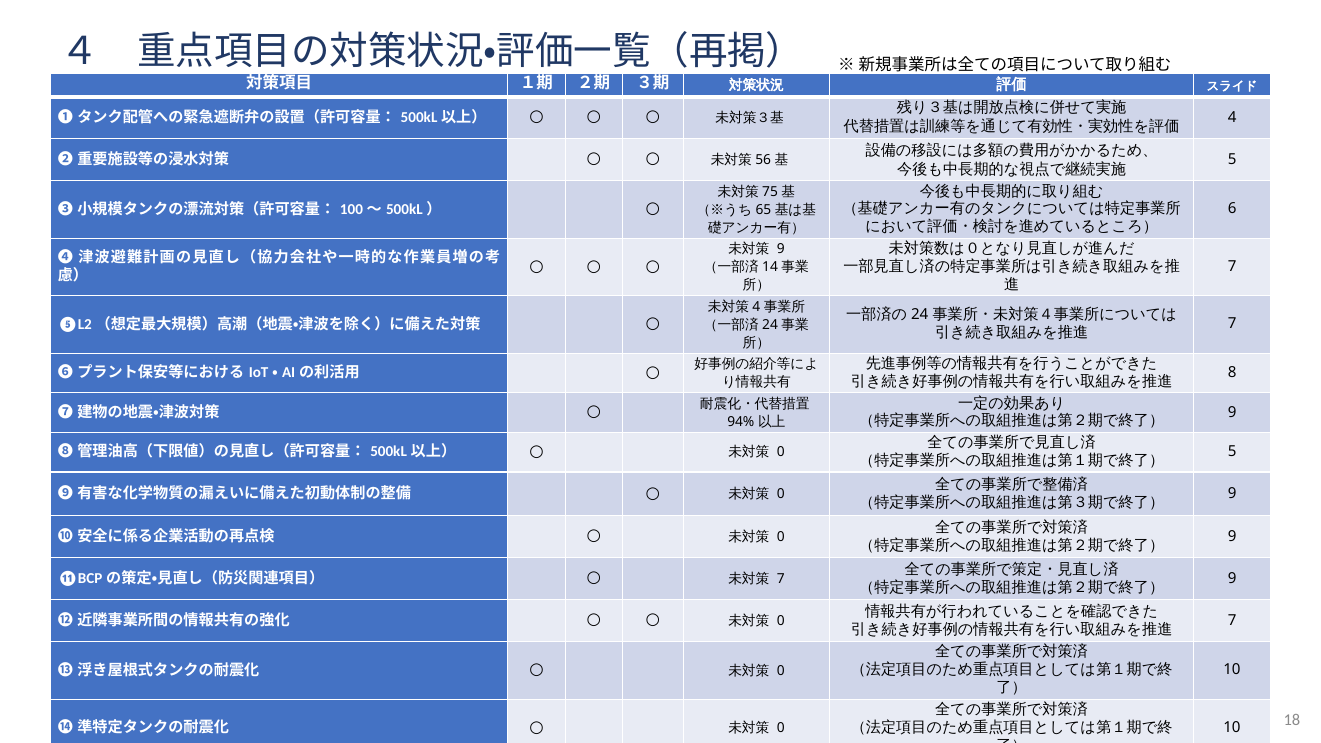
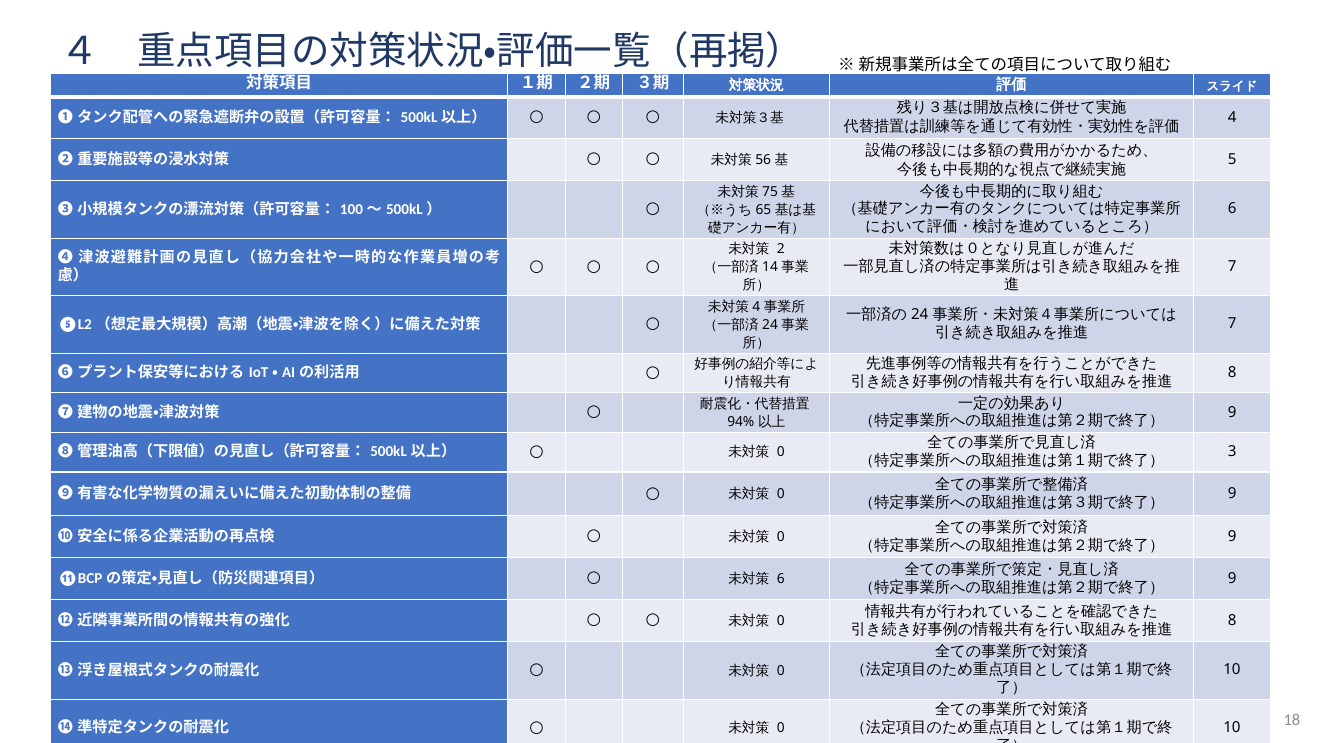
9 at (781, 249): 9 -> 2
5 at (1232, 452): 5 -> 3
7 at (781, 579): 7 -> 6
7 at (1232, 620): 7 -> 8
